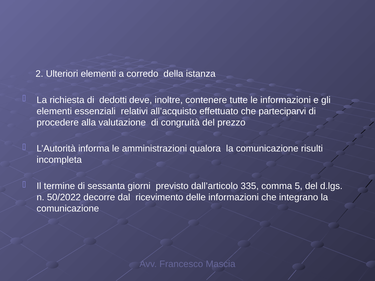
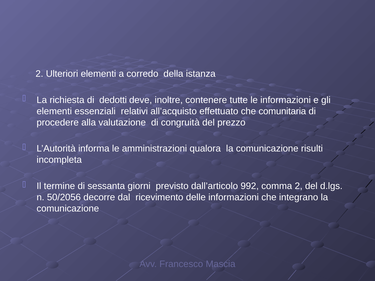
parteciparvi: parteciparvi -> comunitaria
335: 335 -> 992
comma 5: 5 -> 2
50/2022: 50/2022 -> 50/2056
